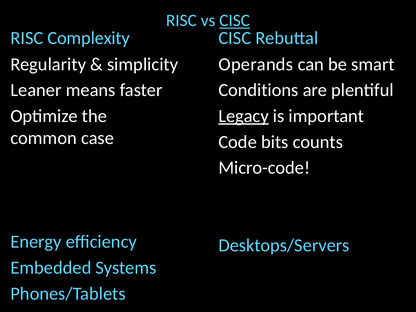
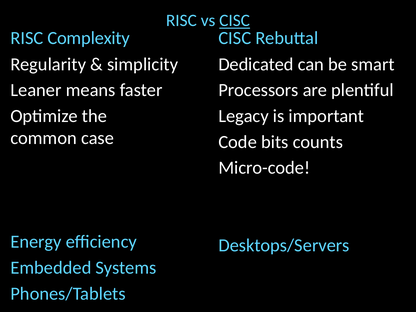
Operands: Operands -> Dedicated
Conditions: Conditions -> Processors
Legacy underline: present -> none
